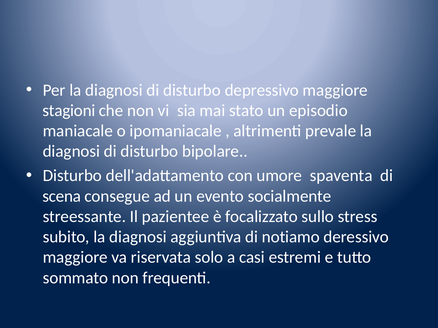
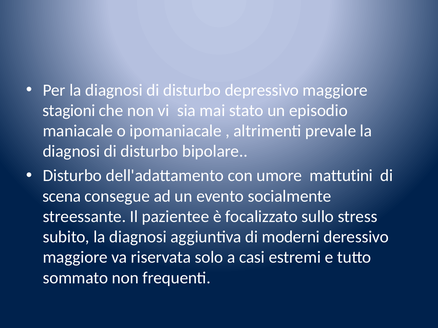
spaventa: spaventa -> mattutini
notiamo: notiamo -> moderni
